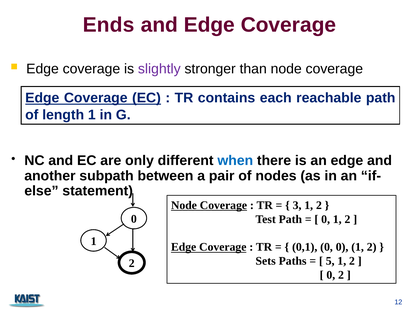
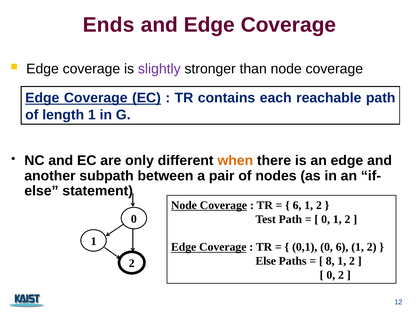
when colour: blue -> orange
3 at (297, 205): 3 -> 6
0 0: 0 -> 6
Sets at (266, 261): Sets -> Else
5: 5 -> 8
